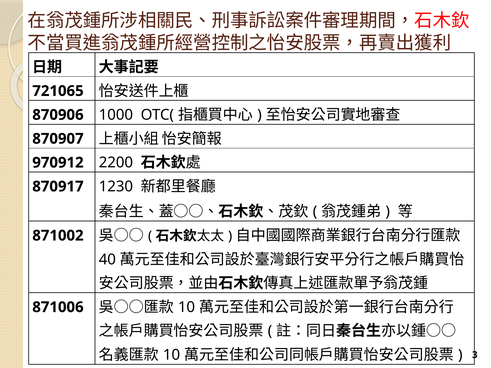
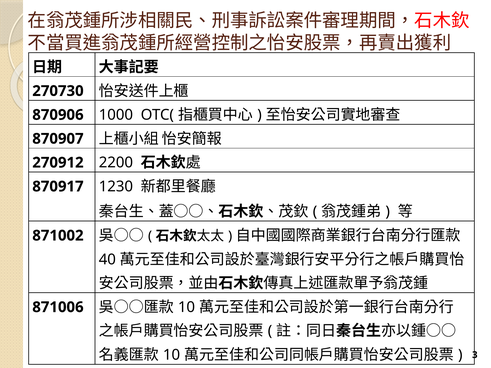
721065: 721065 -> 270730
970912: 970912 -> 270912
